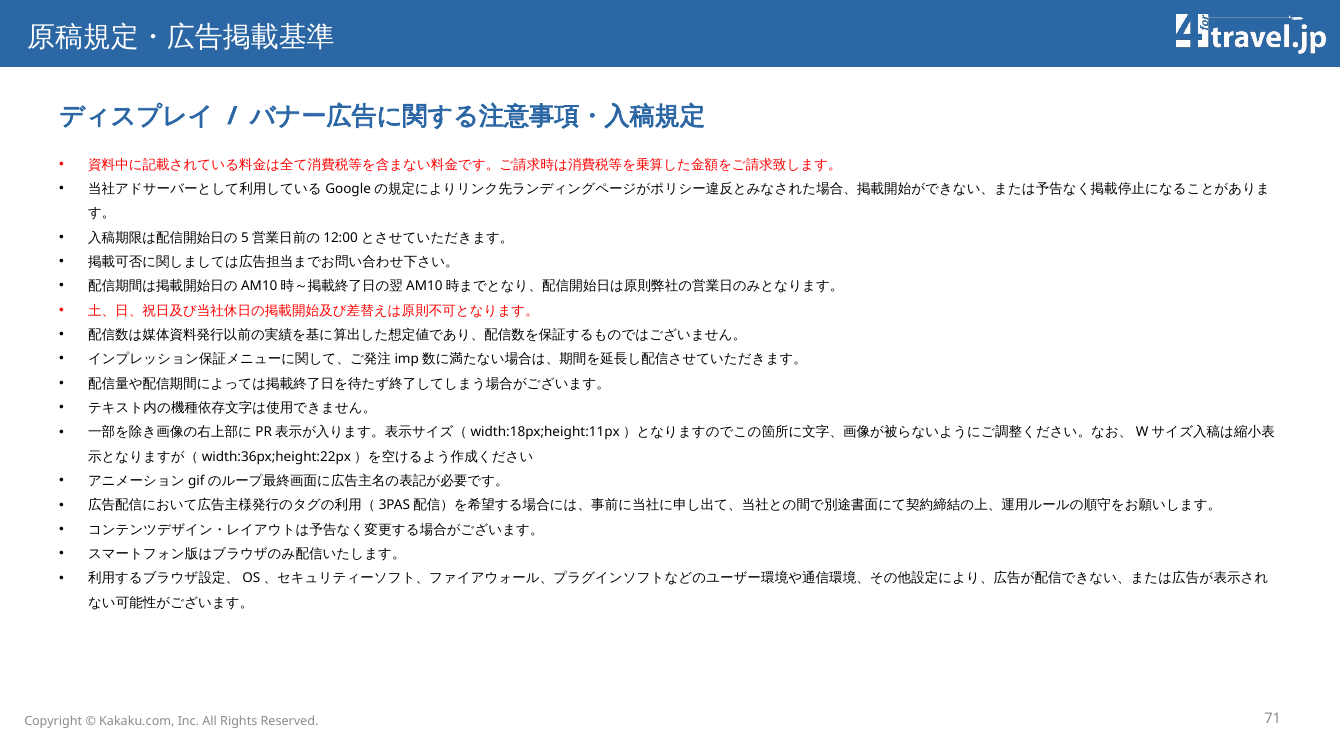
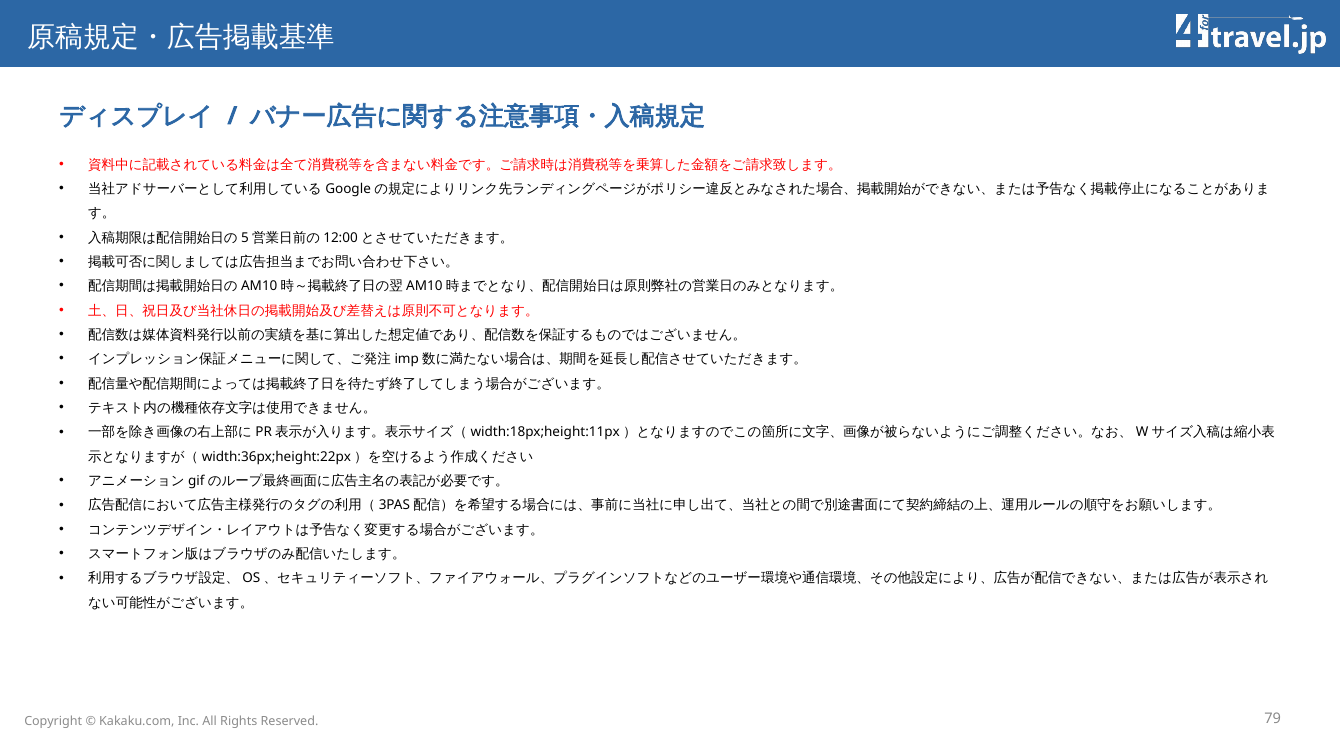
71: 71 -> 79
